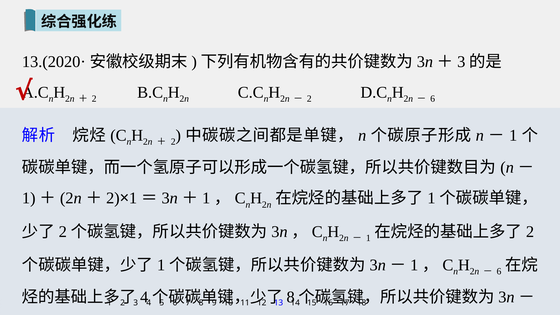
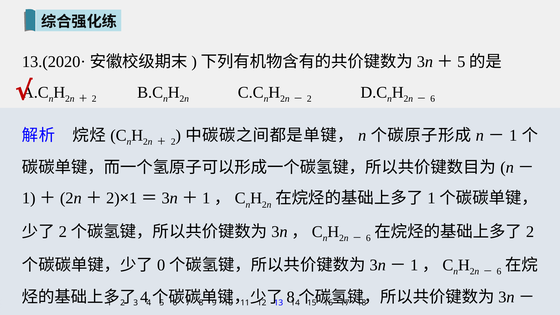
3 at (461, 62): 3 -> 5
1 at (368, 238): 1 -> 6
1 at (161, 265): 1 -> 0
